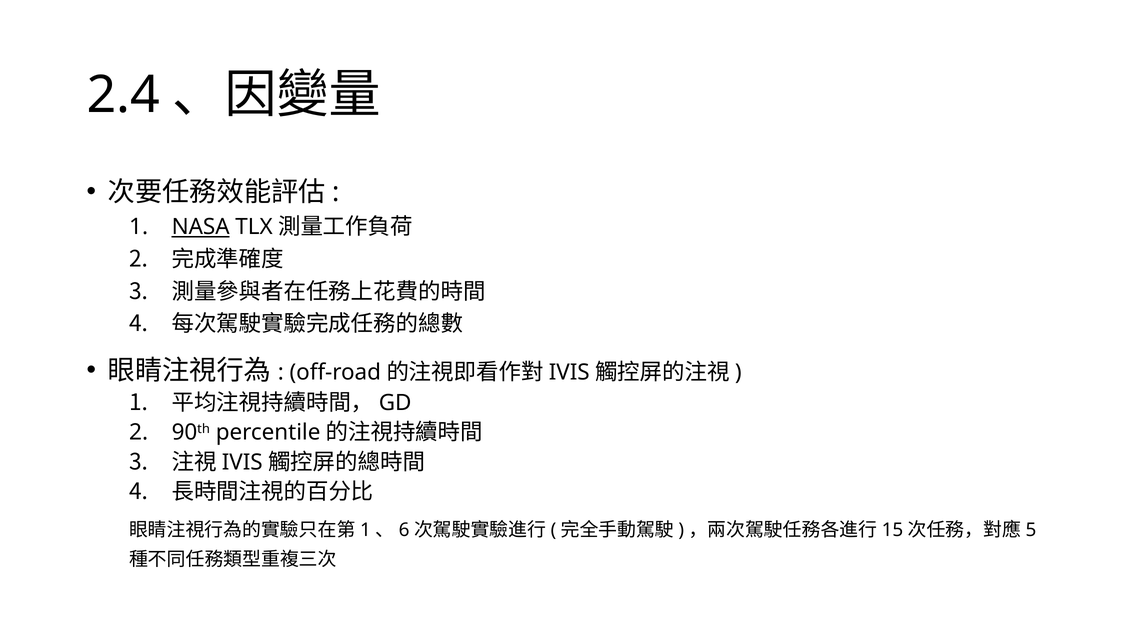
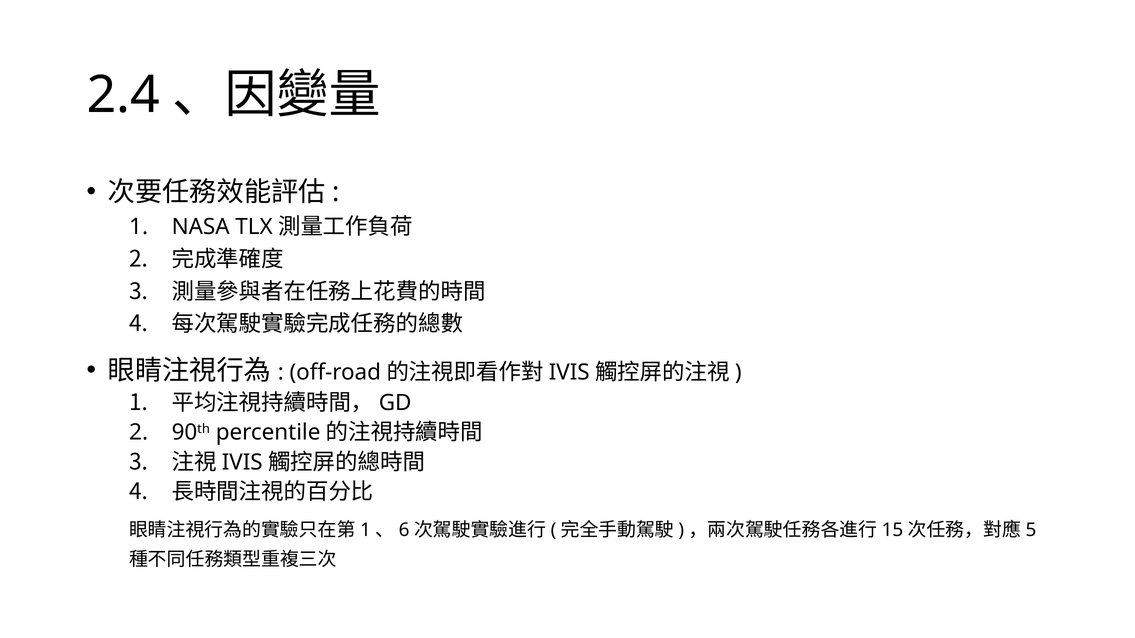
NASA underline: present -> none
